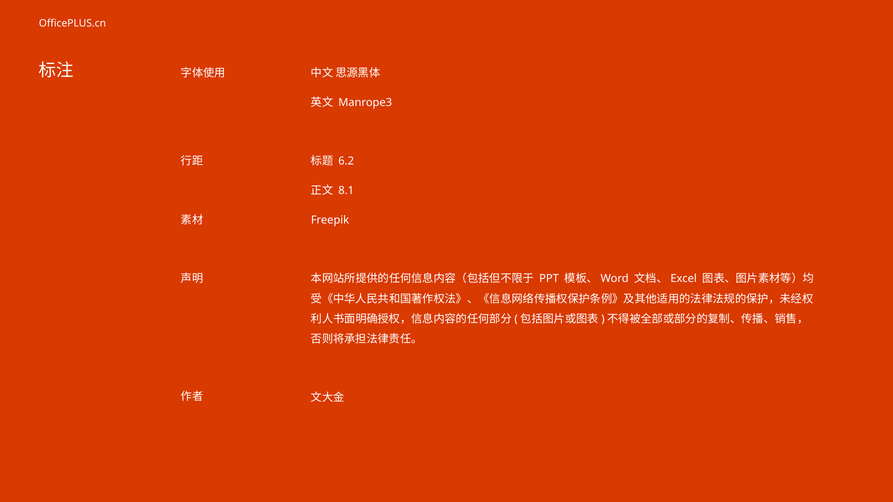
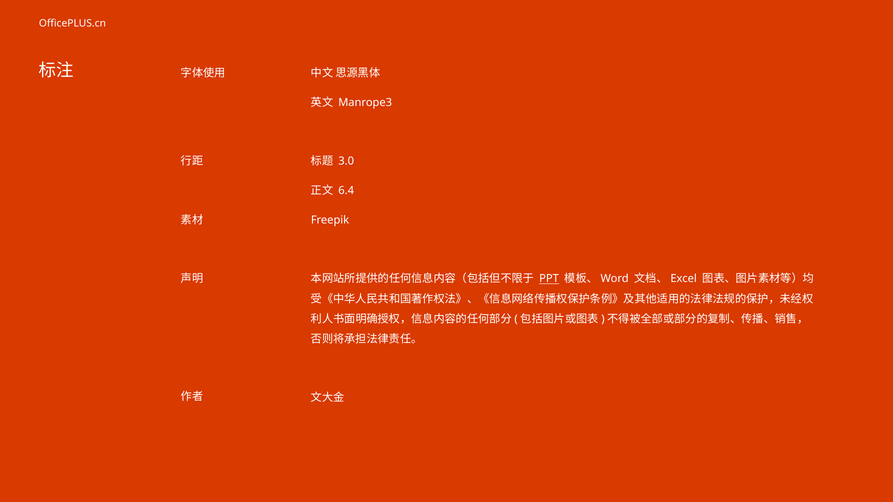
6.2: 6.2 -> 3.0
8.1: 8.1 -> 6.4
PPT underline: none -> present
